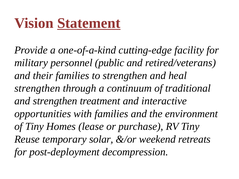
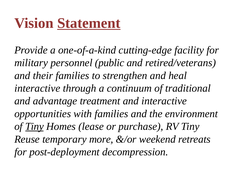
strengthen at (37, 88): strengthen -> interactive
and strengthen: strengthen -> advantage
Tiny at (34, 127) underline: none -> present
solar: solar -> more
